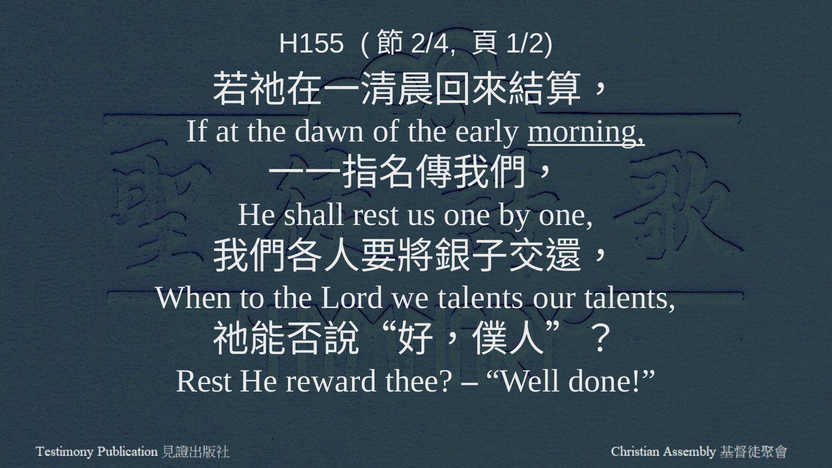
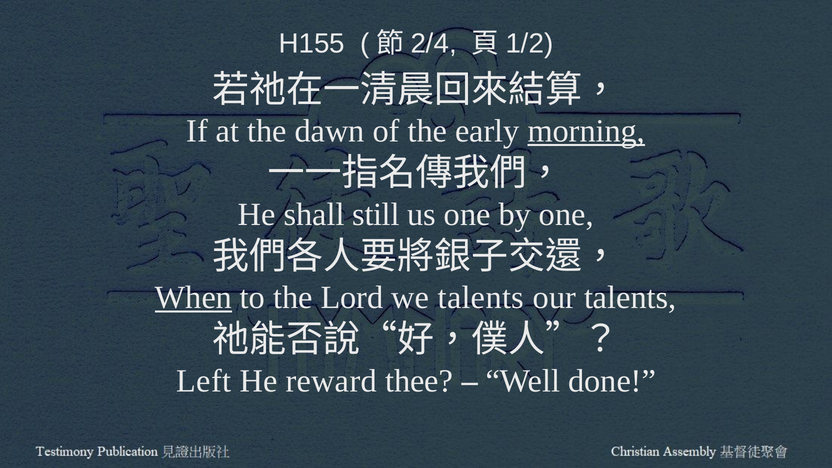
shall rest: rest -> still
When underline: none -> present
Rest at (204, 381): Rest -> Left
